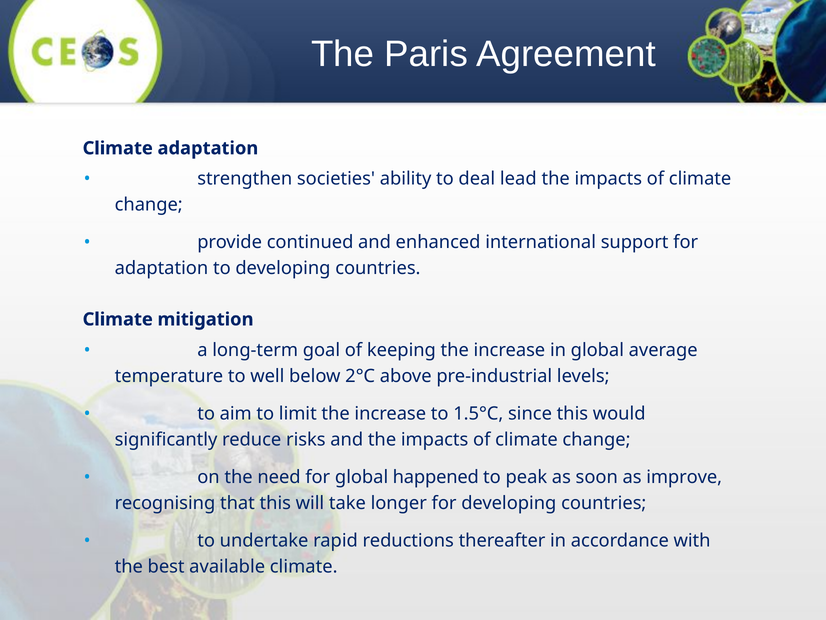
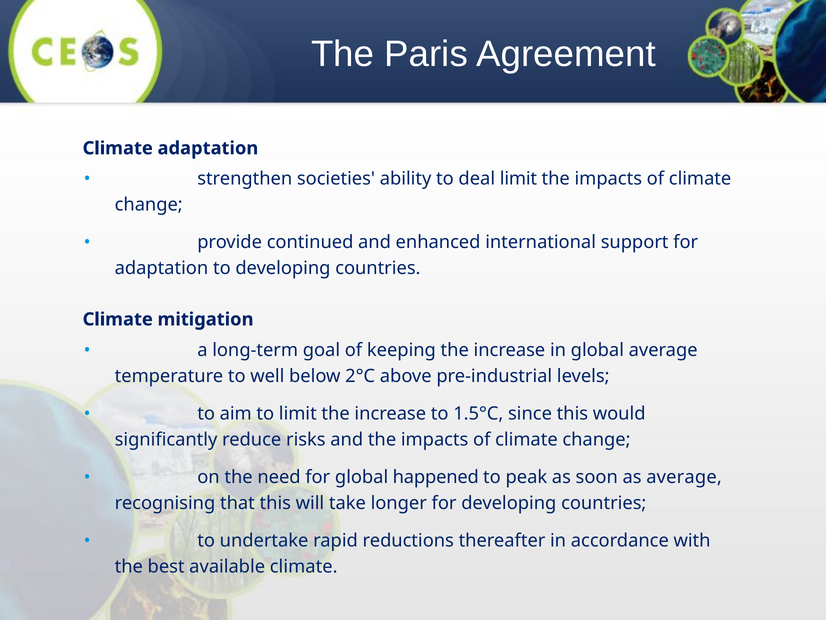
deal lead: lead -> limit
as improve: improve -> average
